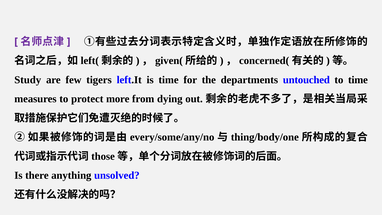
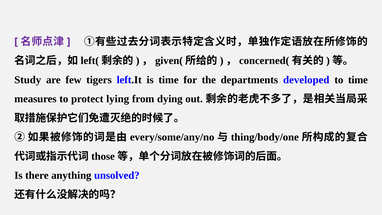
untouched: untouched -> developed
more: more -> lying
